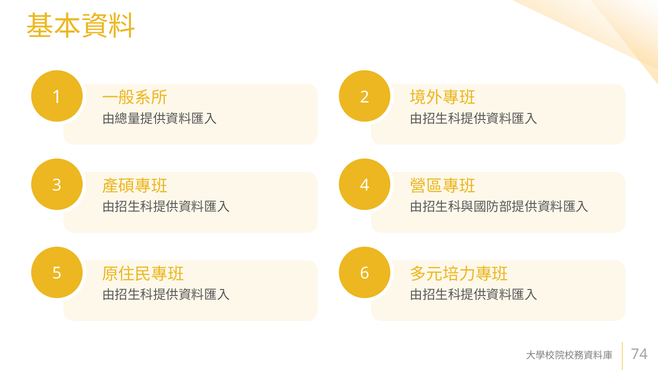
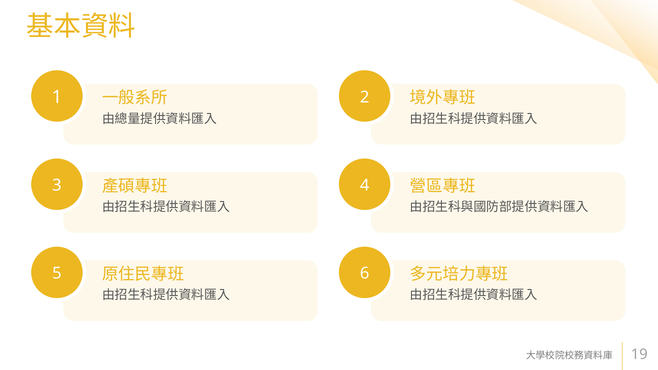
74: 74 -> 19
